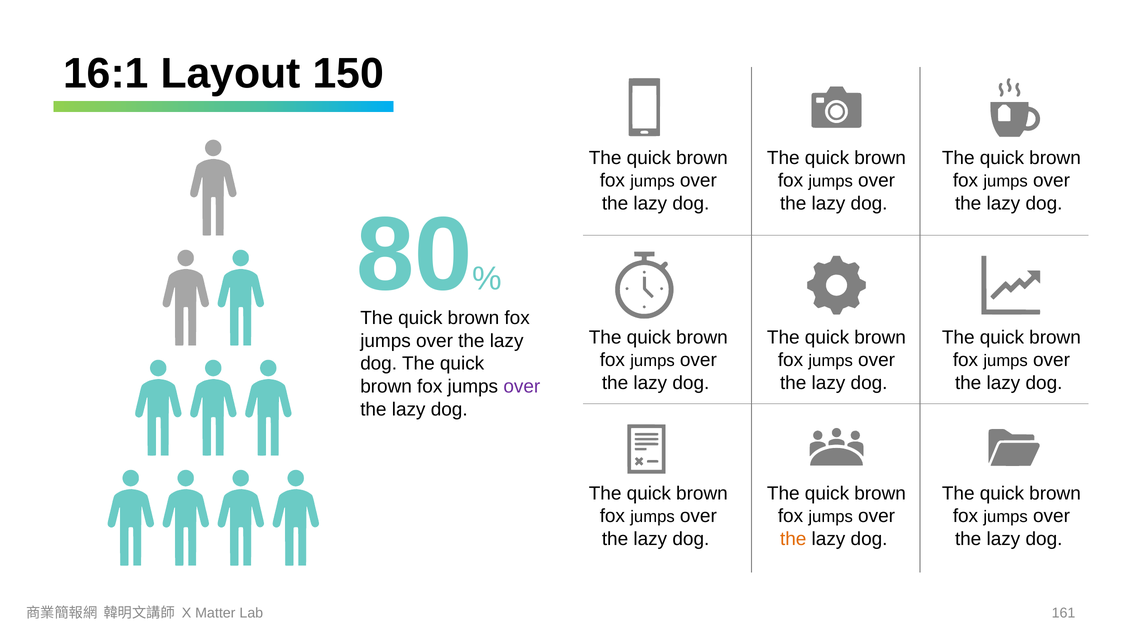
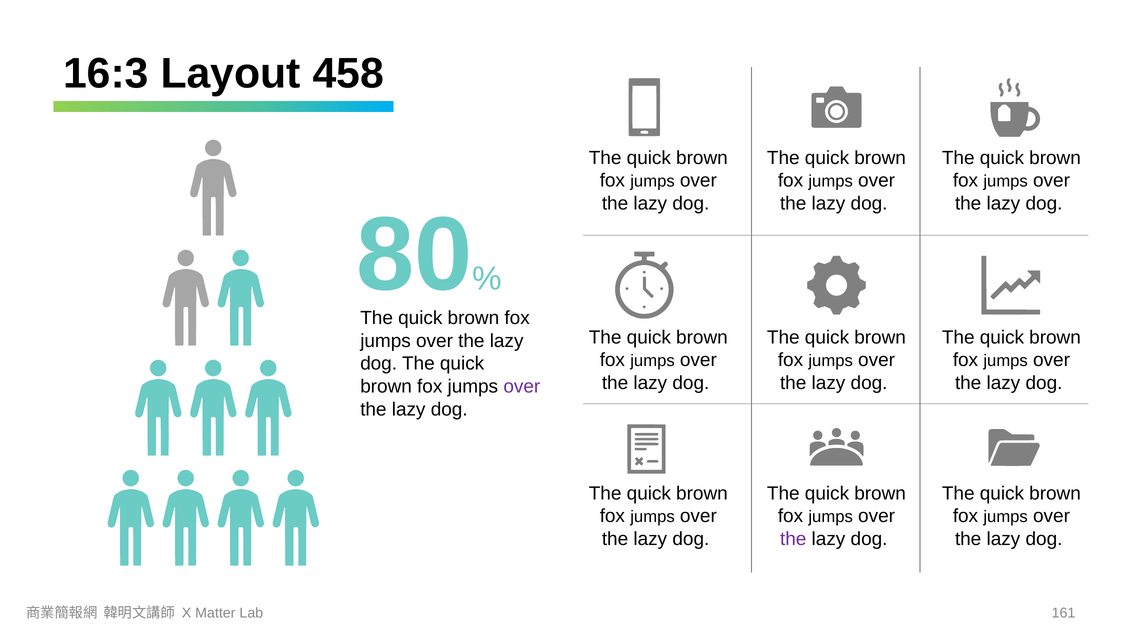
16:1: 16:1 -> 16:3
150: 150 -> 458
the at (793, 539) colour: orange -> purple
